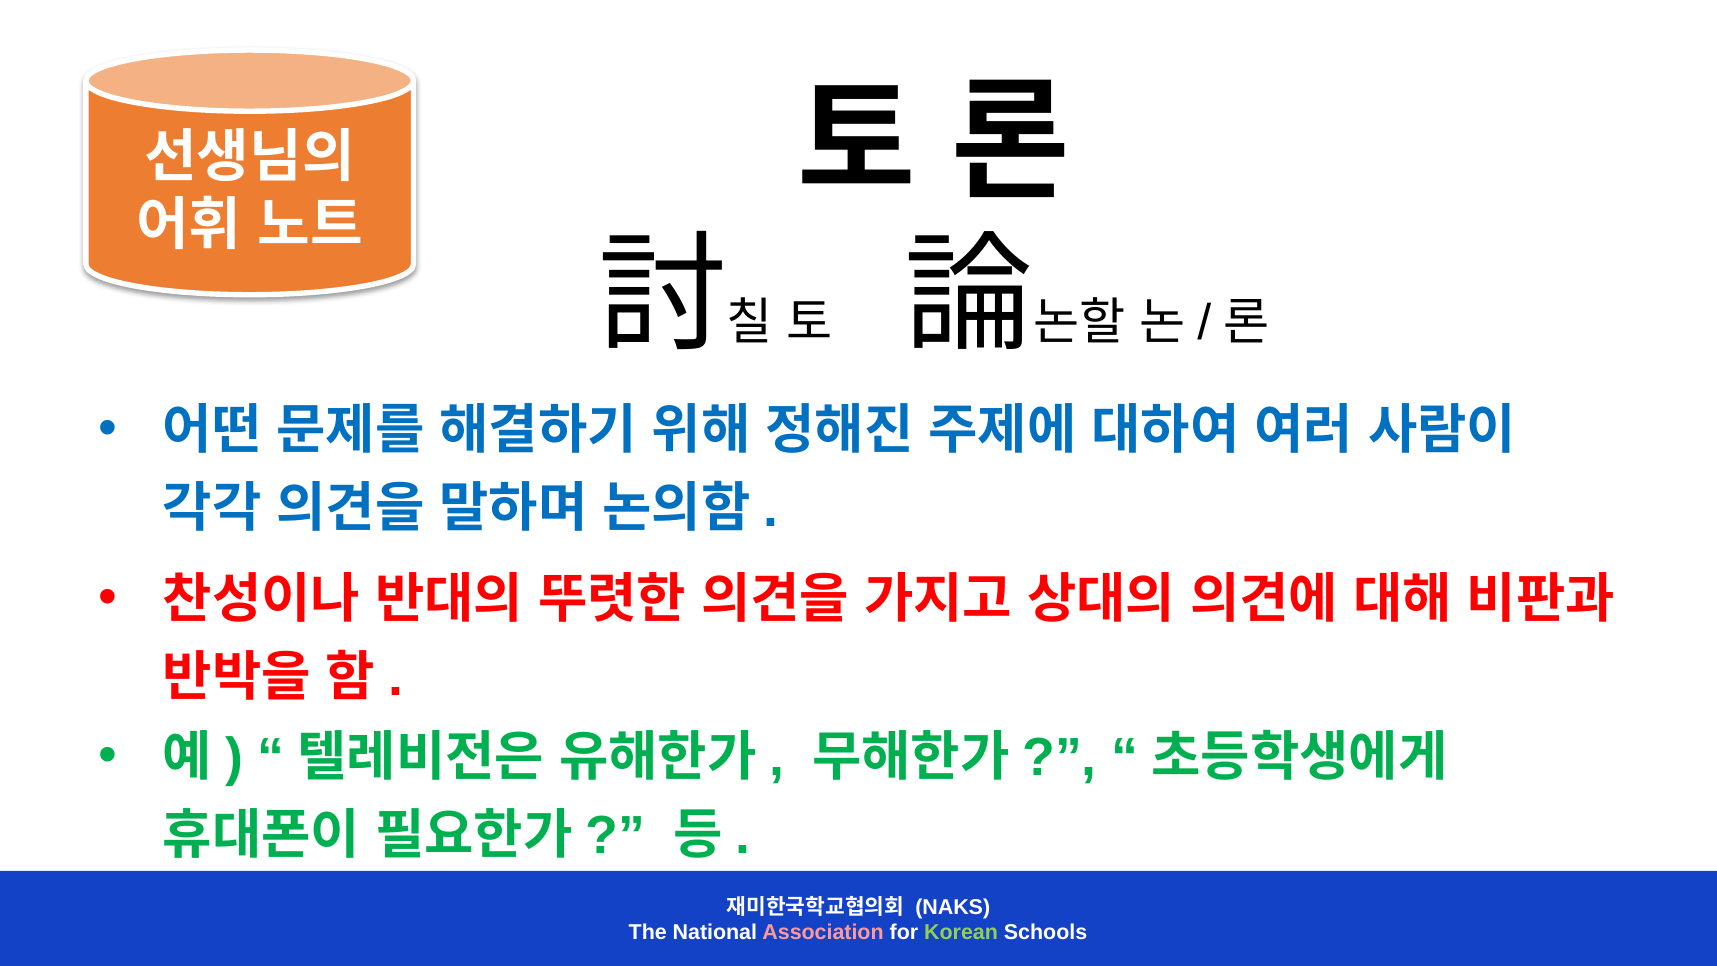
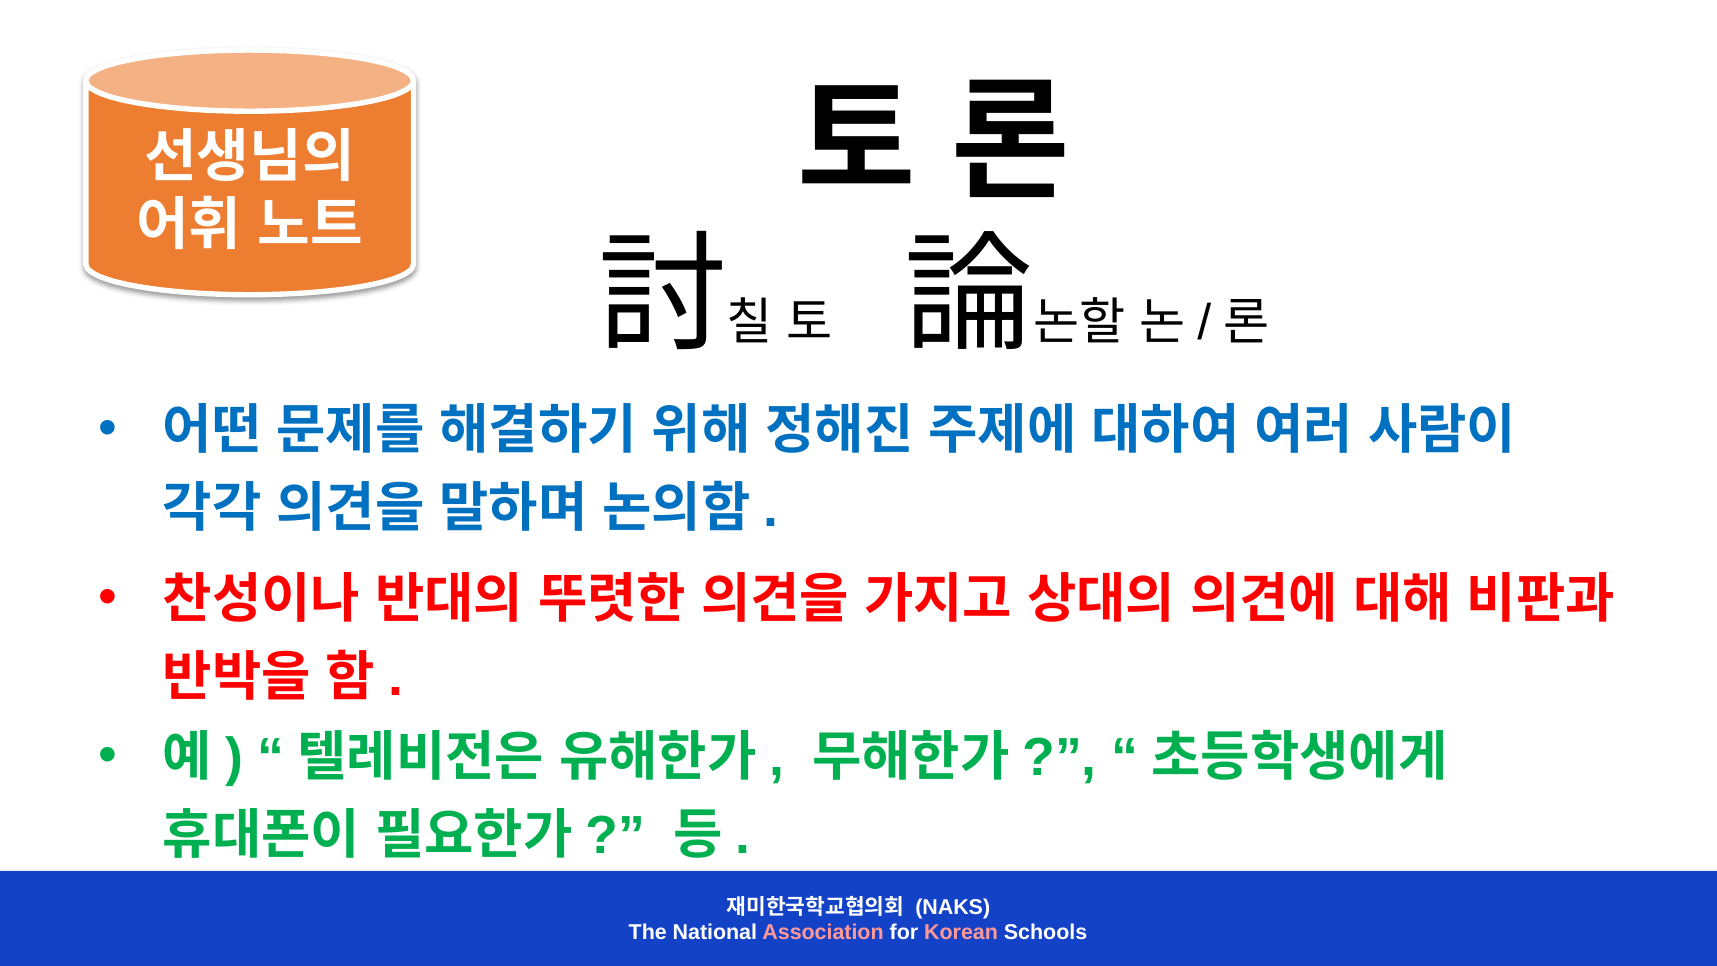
Korean colour: light green -> pink
